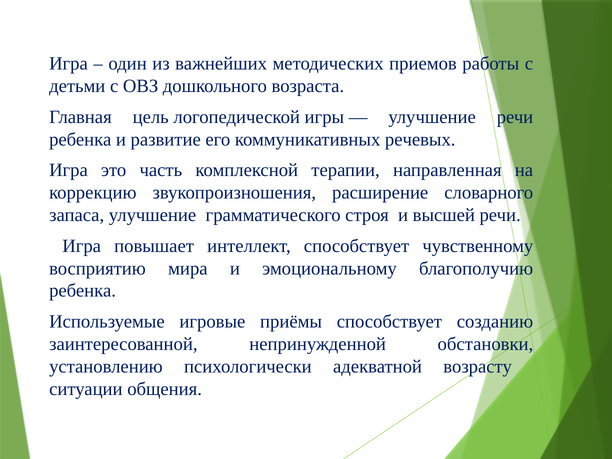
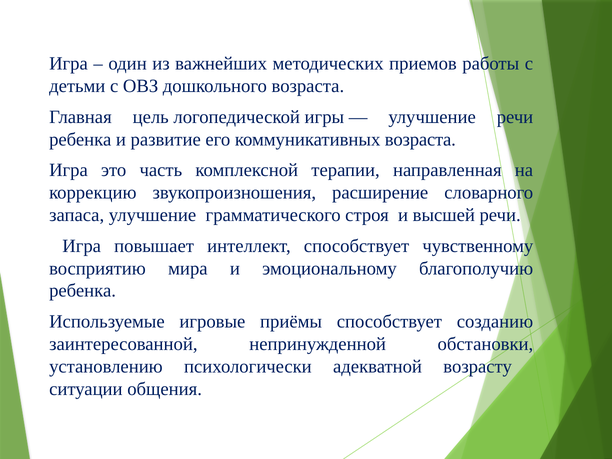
коммуникативных речевых: речевых -> возраста
